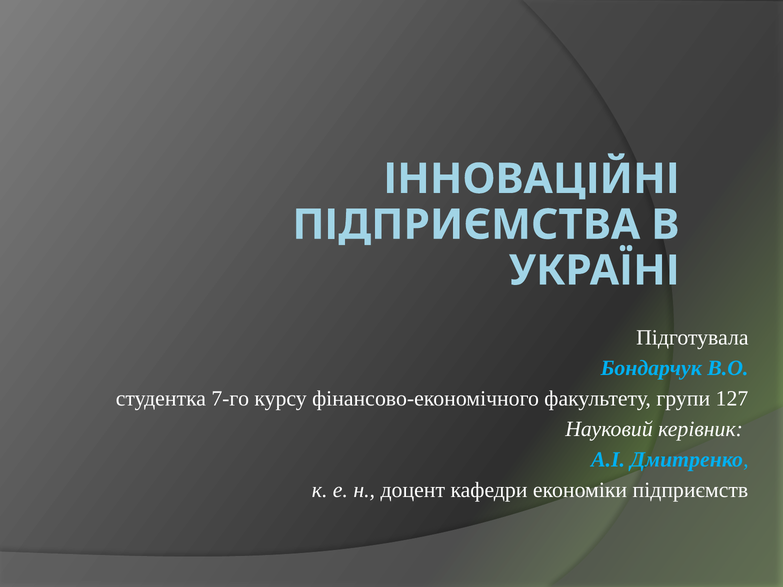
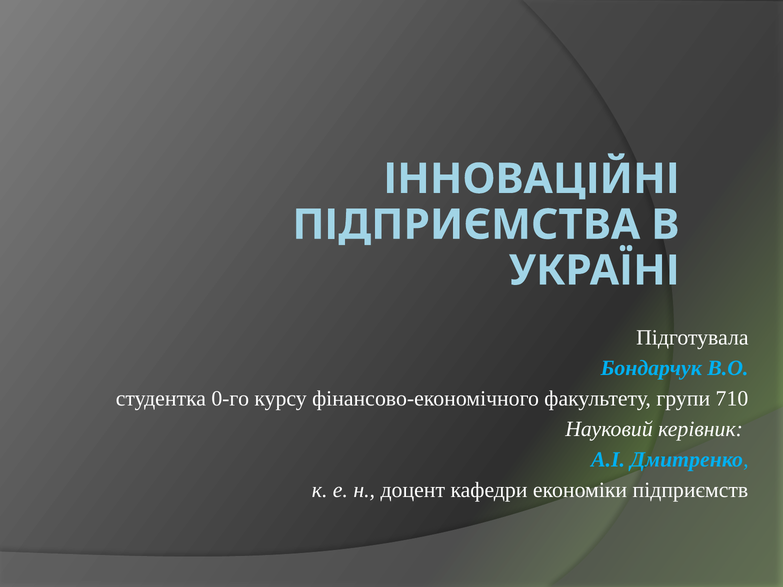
7-го: 7-го -> 0-го
127: 127 -> 710
